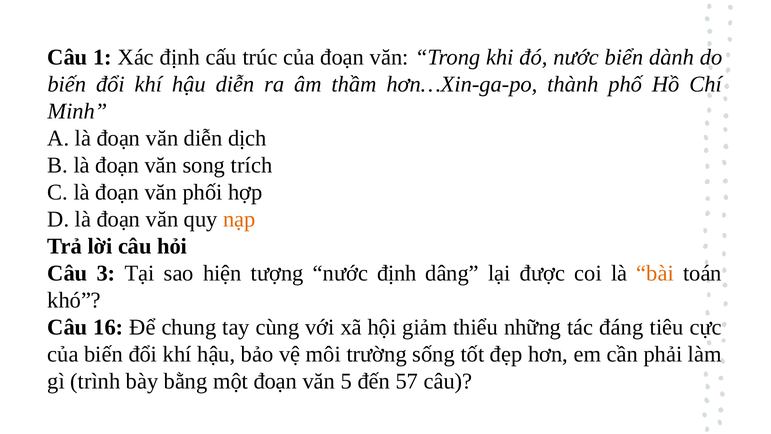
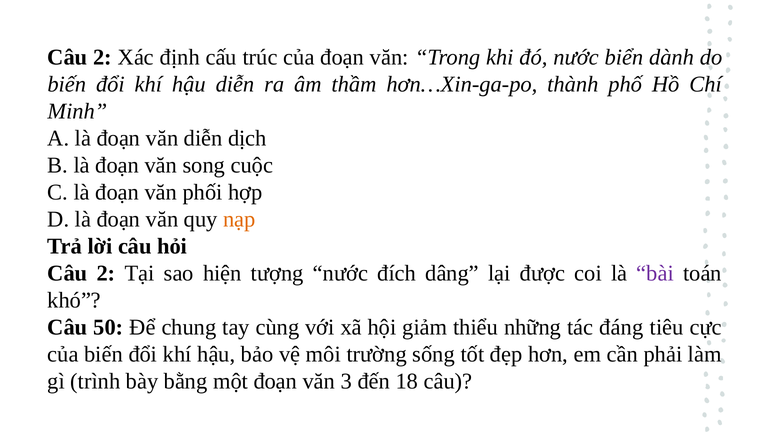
1 at (103, 57): 1 -> 2
trích: trích -> cuộc
3 at (106, 273): 3 -> 2
nước định: định -> đích
bài colour: orange -> purple
16: 16 -> 50
5: 5 -> 3
57: 57 -> 18
